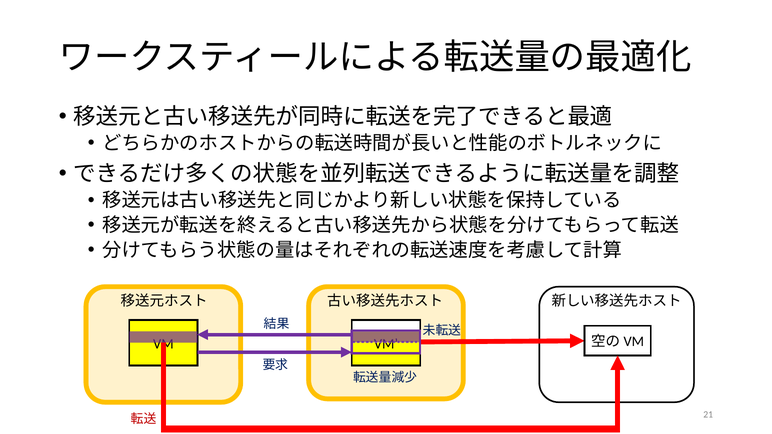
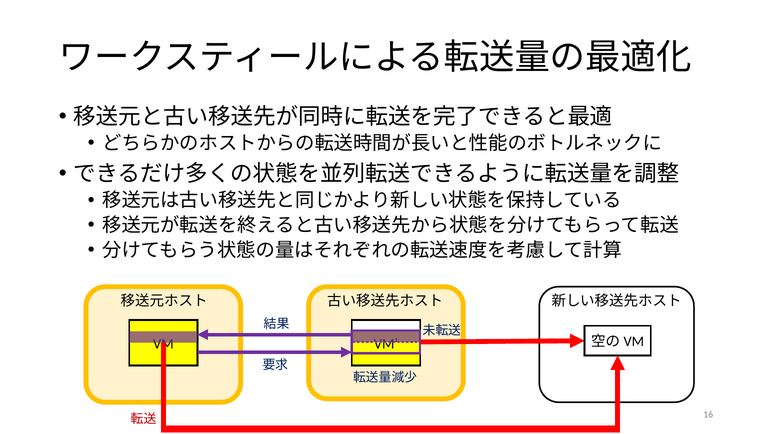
21: 21 -> 16
